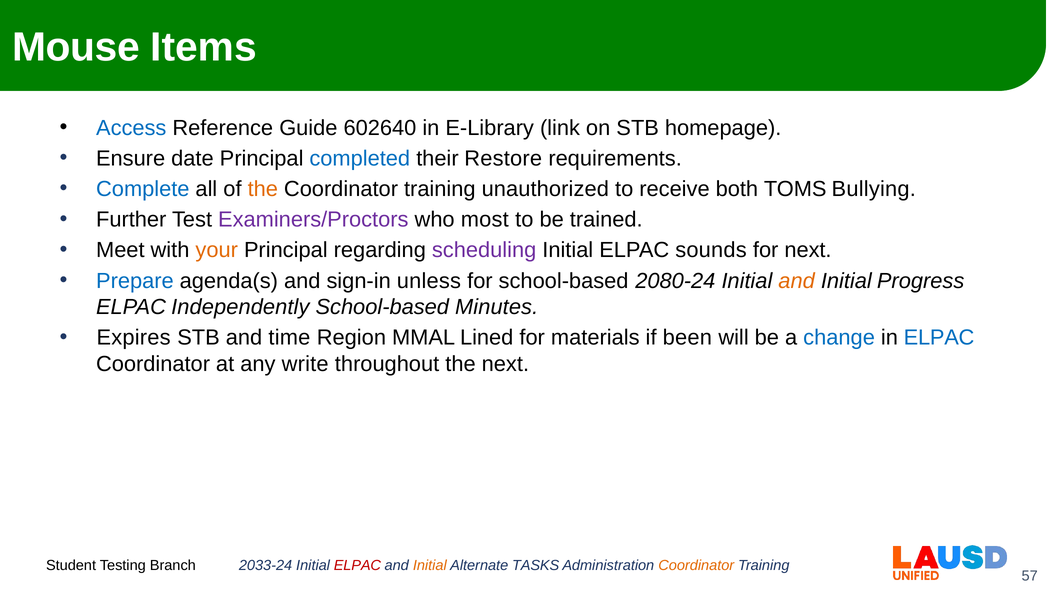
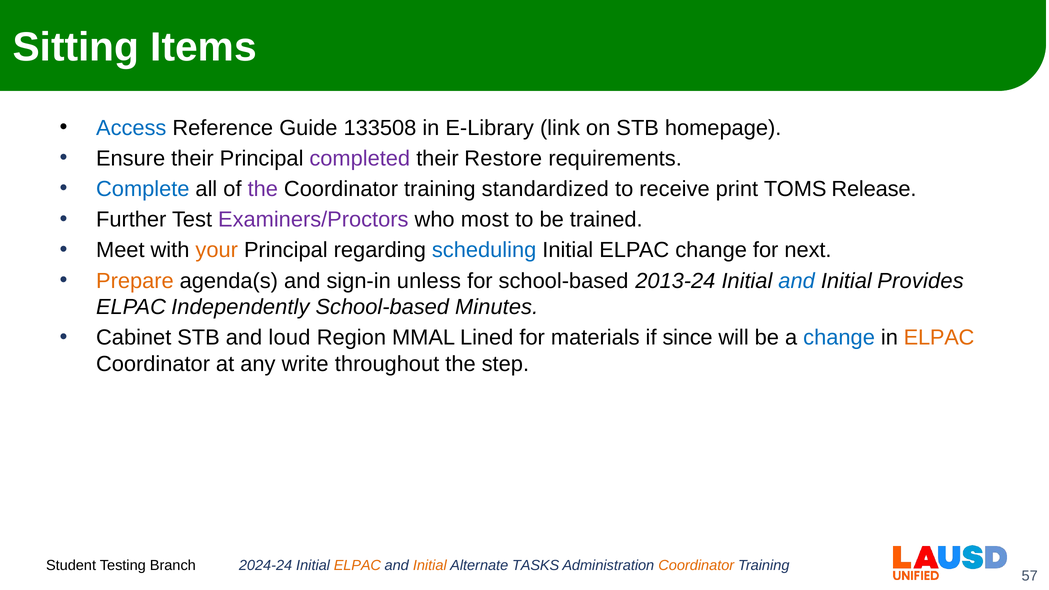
Mouse: Mouse -> Sitting
602640: 602640 -> 133508
Ensure date: date -> their
completed colour: blue -> purple
the at (263, 189) colour: orange -> purple
unauthorized: unauthorized -> standardized
both: both -> print
Bullying: Bullying -> Release
scheduling colour: purple -> blue
ELPAC sounds: sounds -> change
Prepare colour: blue -> orange
2080-24: 2080-24 -> 2013-24
and at (797, 281) colour: orange -> blue
Progress: Progress -> Provides
Expires: Expires -> Cabinet
time: time -> loud
been: been -> since
ELPAC at (939, 338) colour: blue -> orange
the next: next -> step
2033-24: 2033-24 -> 2024-24
ELPAC at (357, 565) colour: red -> orange
